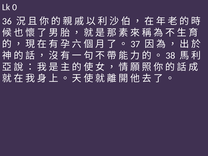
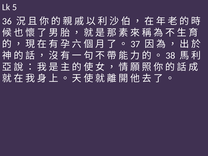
0: 0 -> 5
